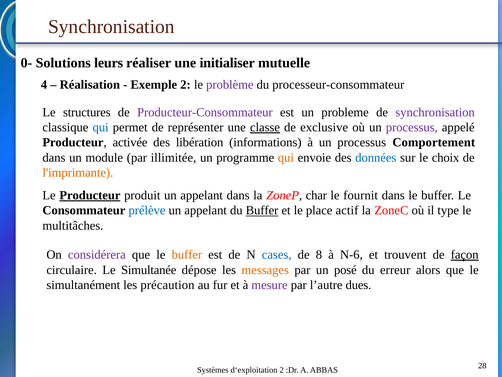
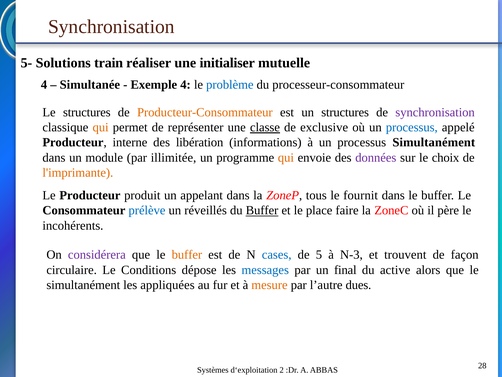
0-: 0- -> 5-
leurs: leurs -> train
Réalisation: Réalisation -> Simultanée
Exemple 2: 2 -> 4
problème colour: purple -> blue
Producteur-Consommateur colour: purple -> orange
un probleme: probleme -> structures
qui at (101, 127) colour: blue -> orange
processus at (412, 127) colour: purple -> blue
activée: activée -> interne
processus Comportement: Comportement -> Simultanément
données colour: blue -> purple
Producteur at (90, 195) underline: present -> none
char: char -> tous
appelant at (206, 210): appelant -> réveillés
actif: actif -> faire
type: type -> père
multitâches: multitâches -> incohérents
8: 8 -> 5
N-6: N-6 -> N-3
façon underline: present -> none
Simultanée: Simultanée -> Conditions
messages colour: orange -> blue
posé: posé -> final
erreur: erreur -> active
précaution: précaution -> appliquées
mesure colour: purple -> orange
